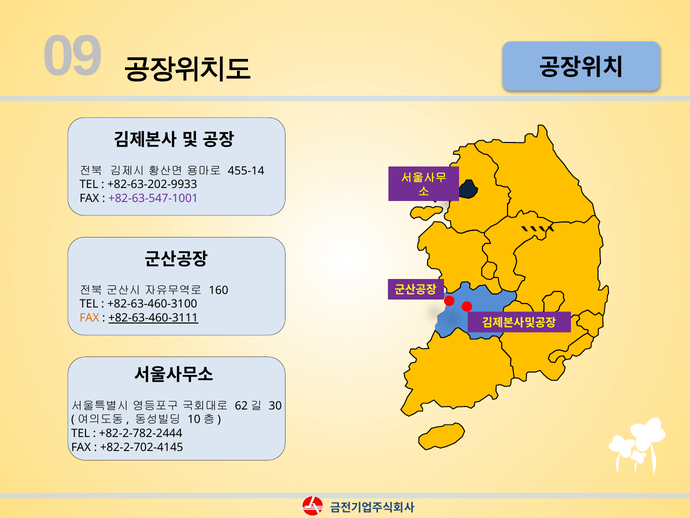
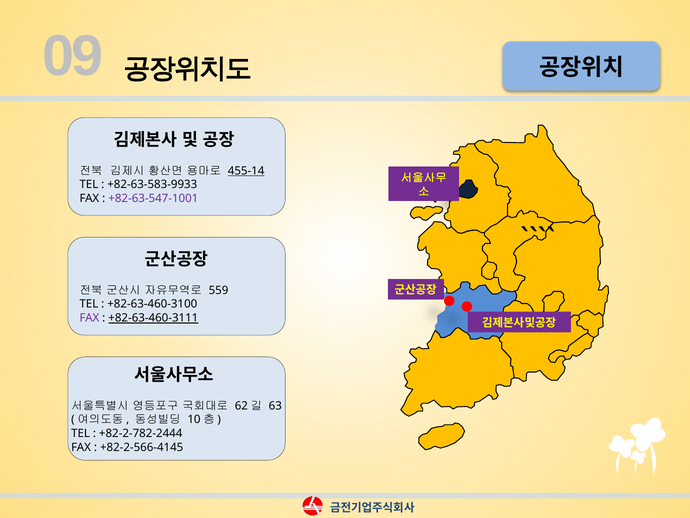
455-14 underline: none -> present
+82-63-202-9933: +82-63-202-9933 -> +82-63-583-9933
160: 160 -> 559
FAX at (89, 318) colour: orange -> purple
30: 30 -> 63
+82-2-702-4145: +82-2-702-4145 -> +82-2-566-4145
